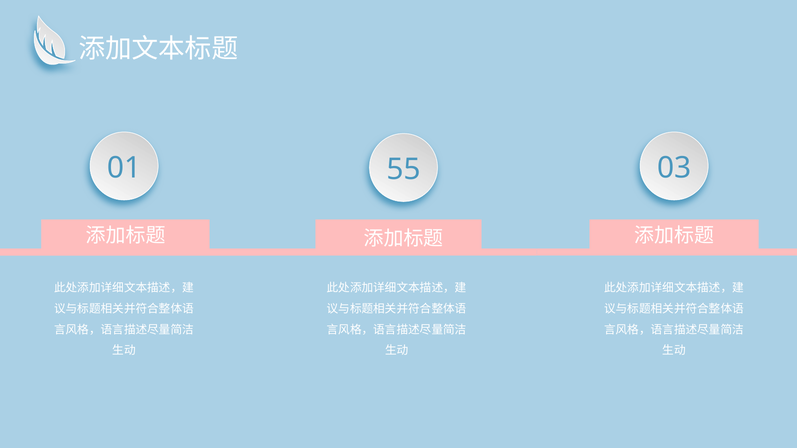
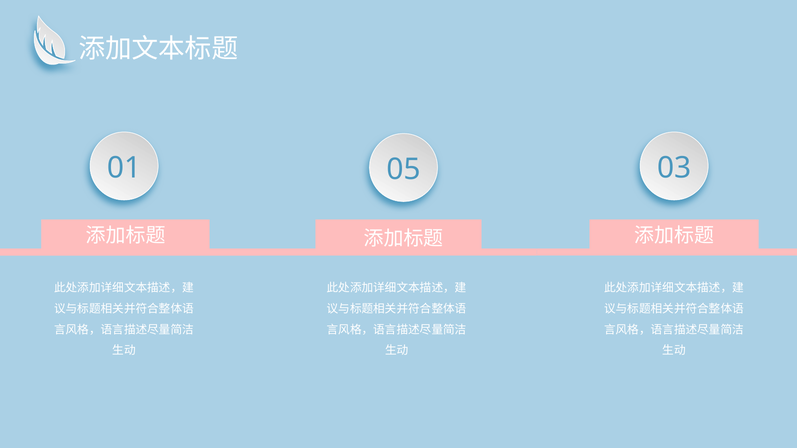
55: 55 -> 05
